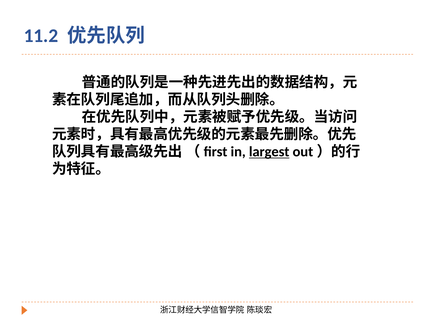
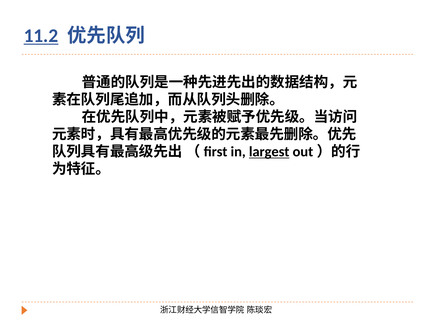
11.2 underline: none -> present
